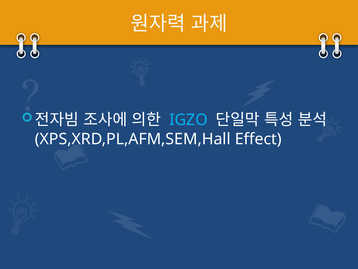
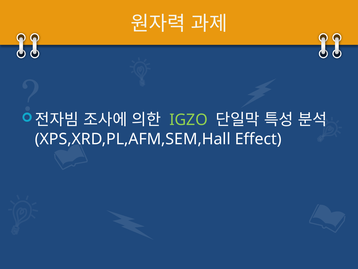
IGZO colour: light blue -> light green
